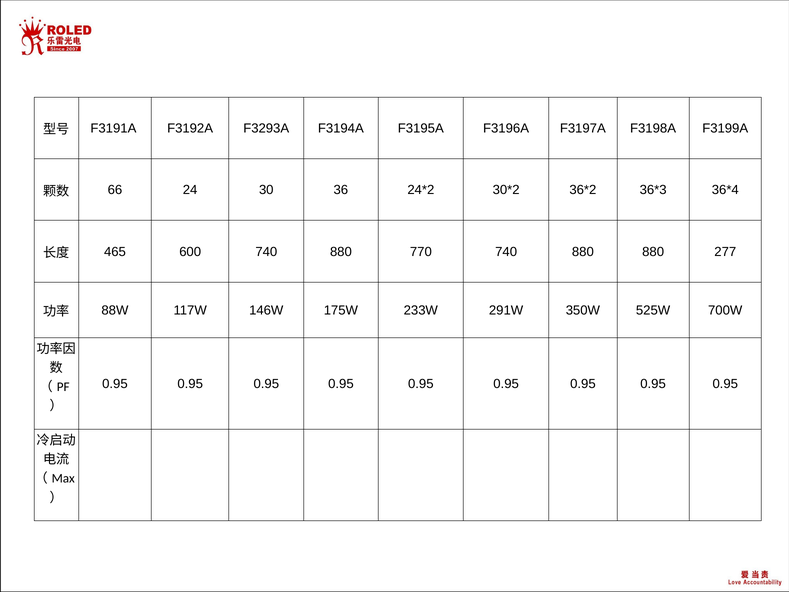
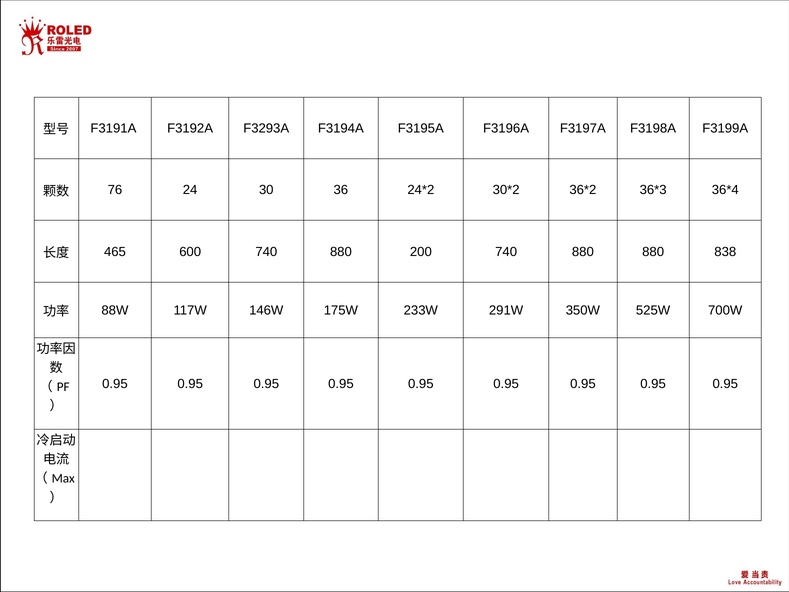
66: 66 -> 76
770: 770 -> 200
277: 277 -> 838
